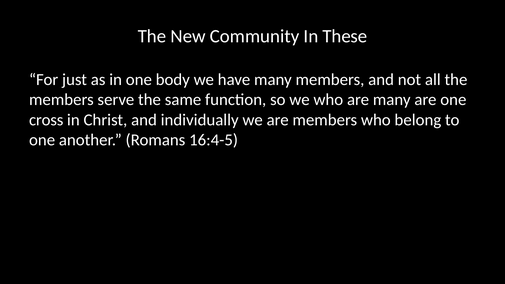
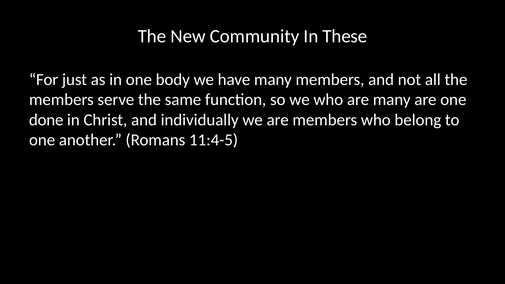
cross: cross -> done
16:4-5: 16:4-5 -> 11:4-5
